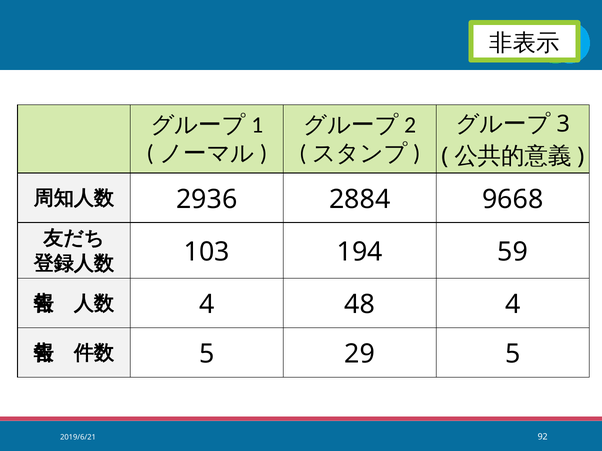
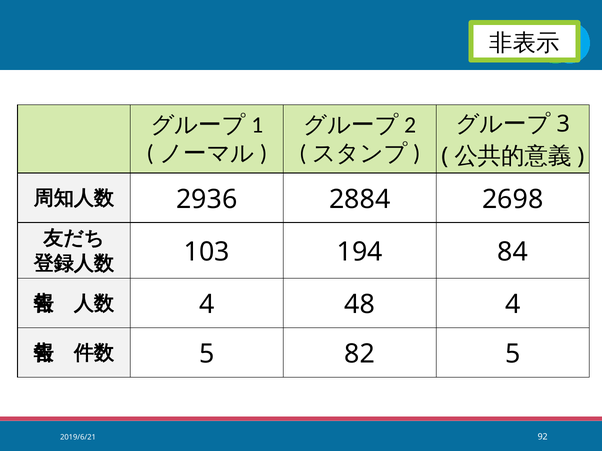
9668: 9668 -> 2698
59: 59 -> 84
29: 29 -> 82
